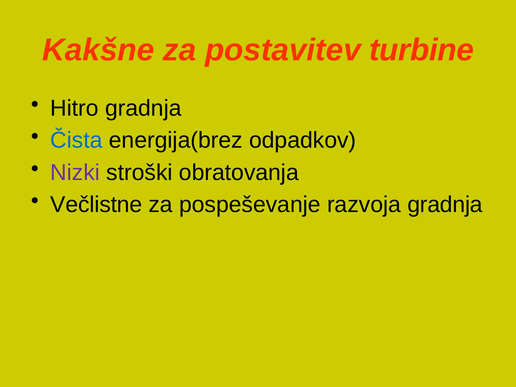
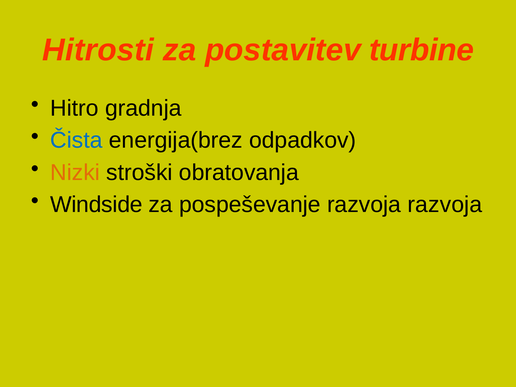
Kakšne: Kakšne -> Hitrosti
Nizki colour: purple -> orange
Večlistne: Večlistne -> Windside
razvoja gradnja: gradnja -> razvoja
